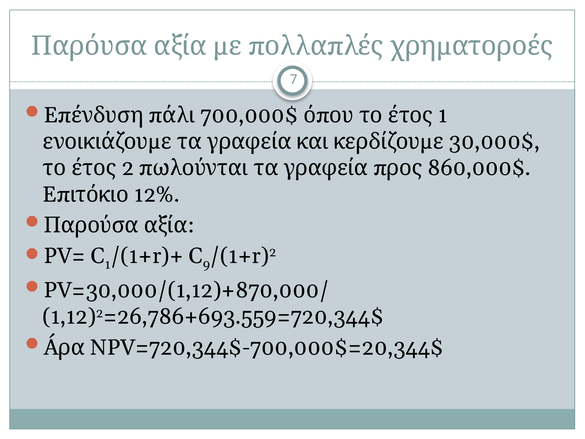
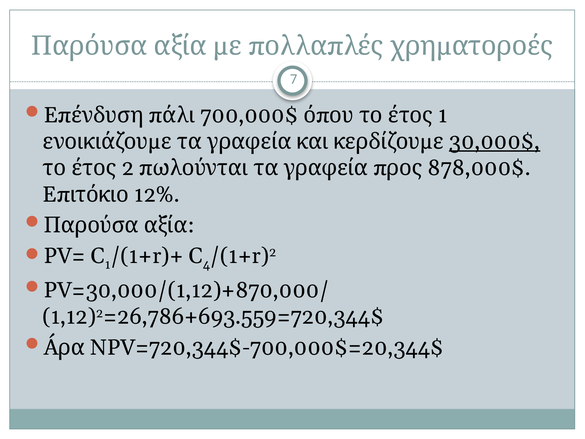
30,000$ underline: none -> present
860,000$: 860,000$ -> 878,000$
9: 9 -> 4
